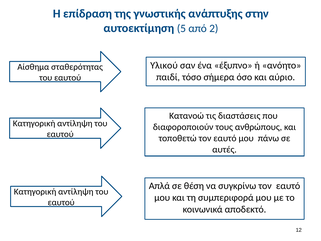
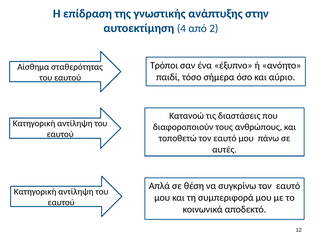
5: 5 -> 4
Υλικού: Υλικού -> Τρόποι
